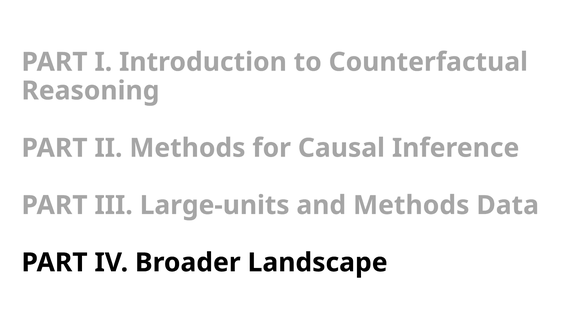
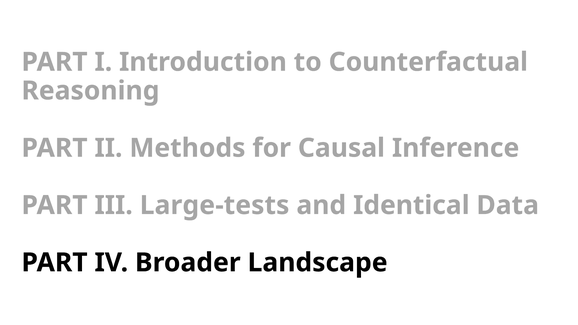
Large-units: Large-units -> Large-tests
and Methods: Methods -> Identical
